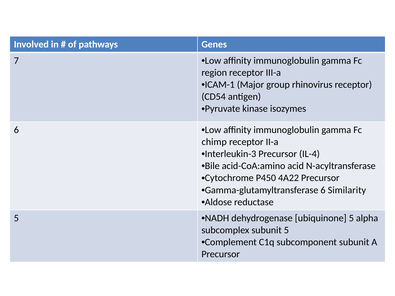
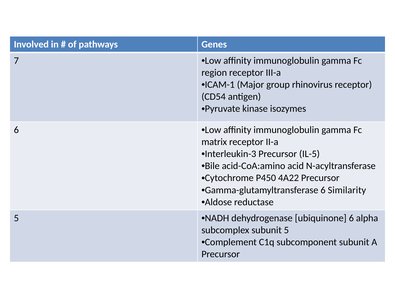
chimp: chimp -> matrix
IL-4: IL-4 -> IL-5
ubiquinone 5: 5 -> 6
